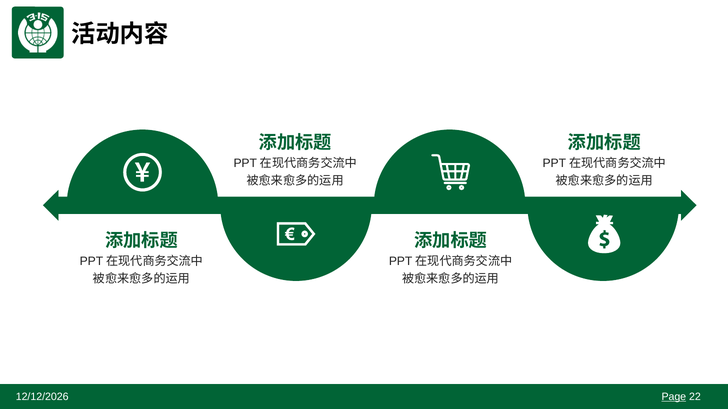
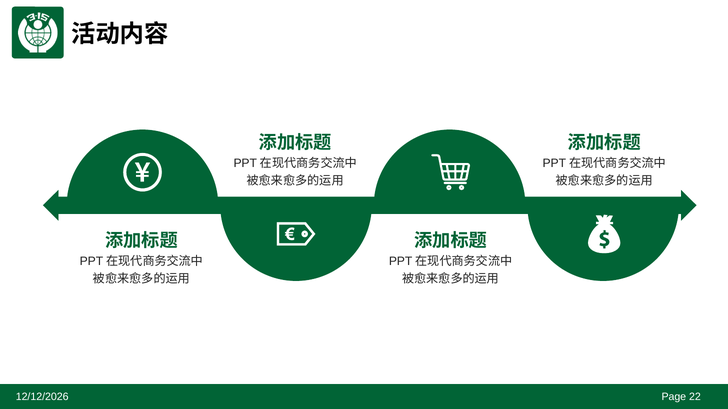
Page underline: present -> none
